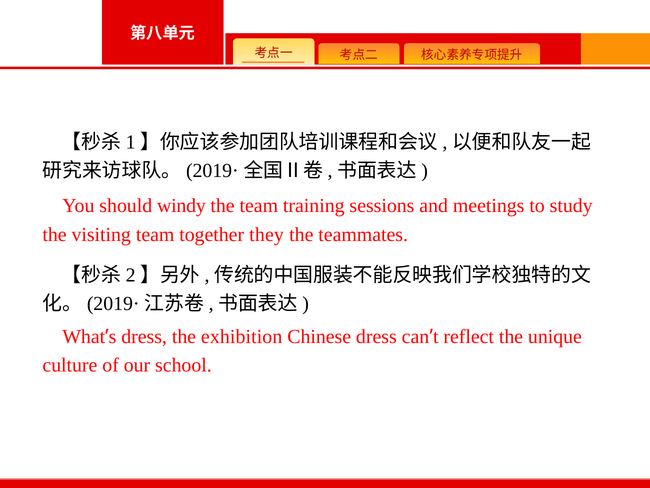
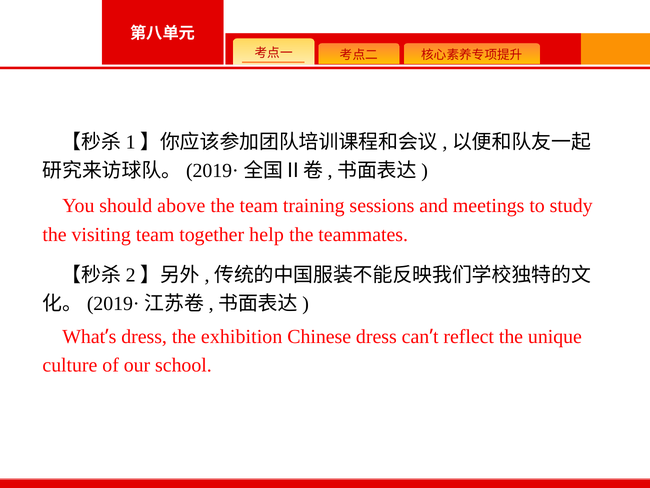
windy: windy -> above
they: they -> help
